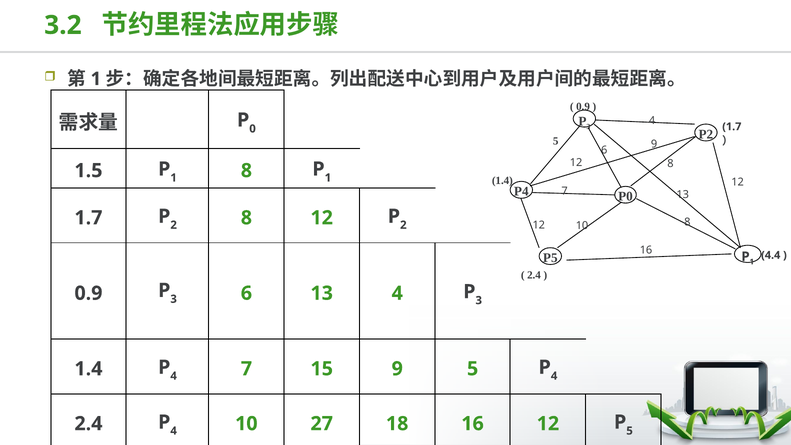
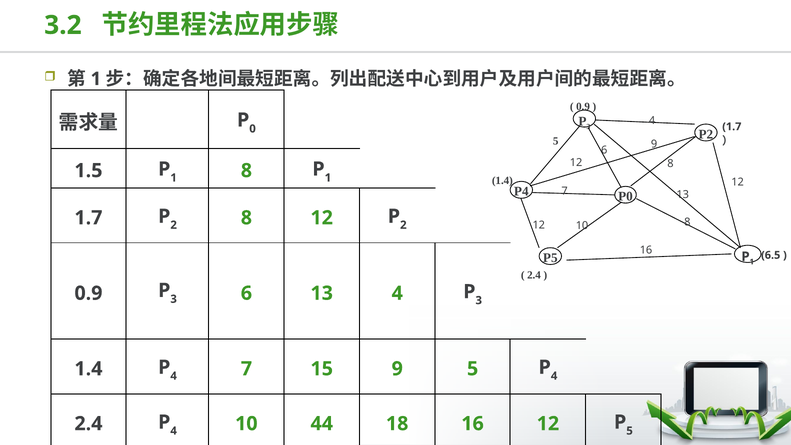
4.4: 4.4 -> 6.5
27: 27 -> 44
